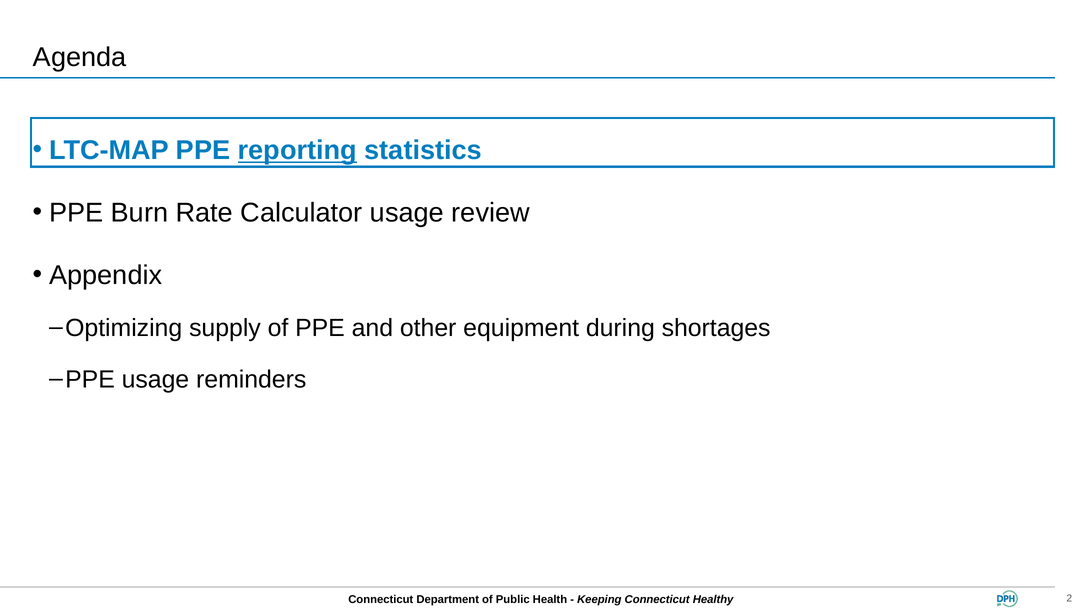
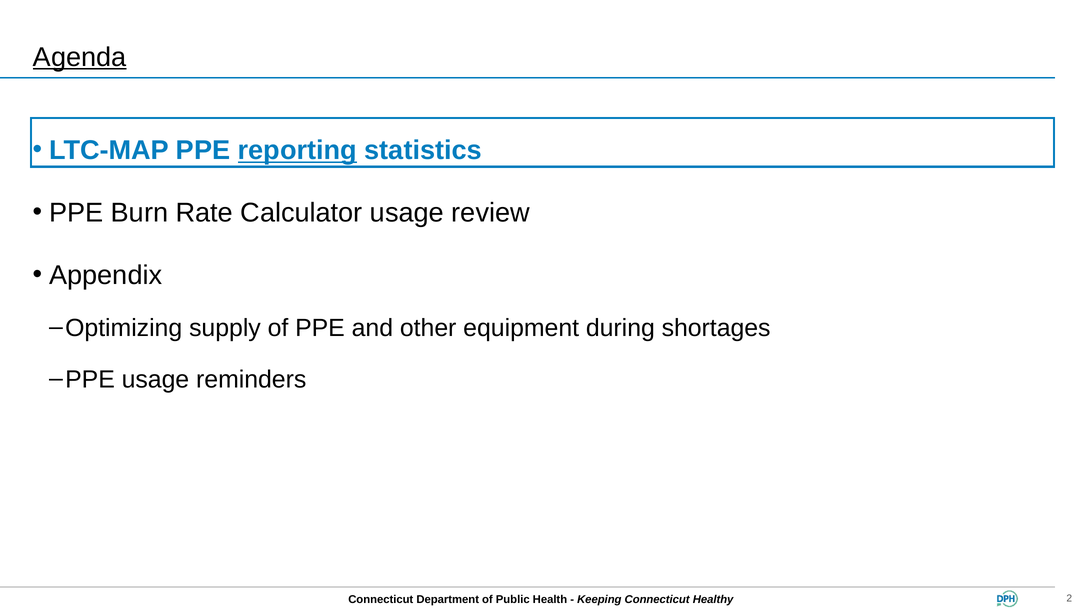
Agenda underline: none -> present
